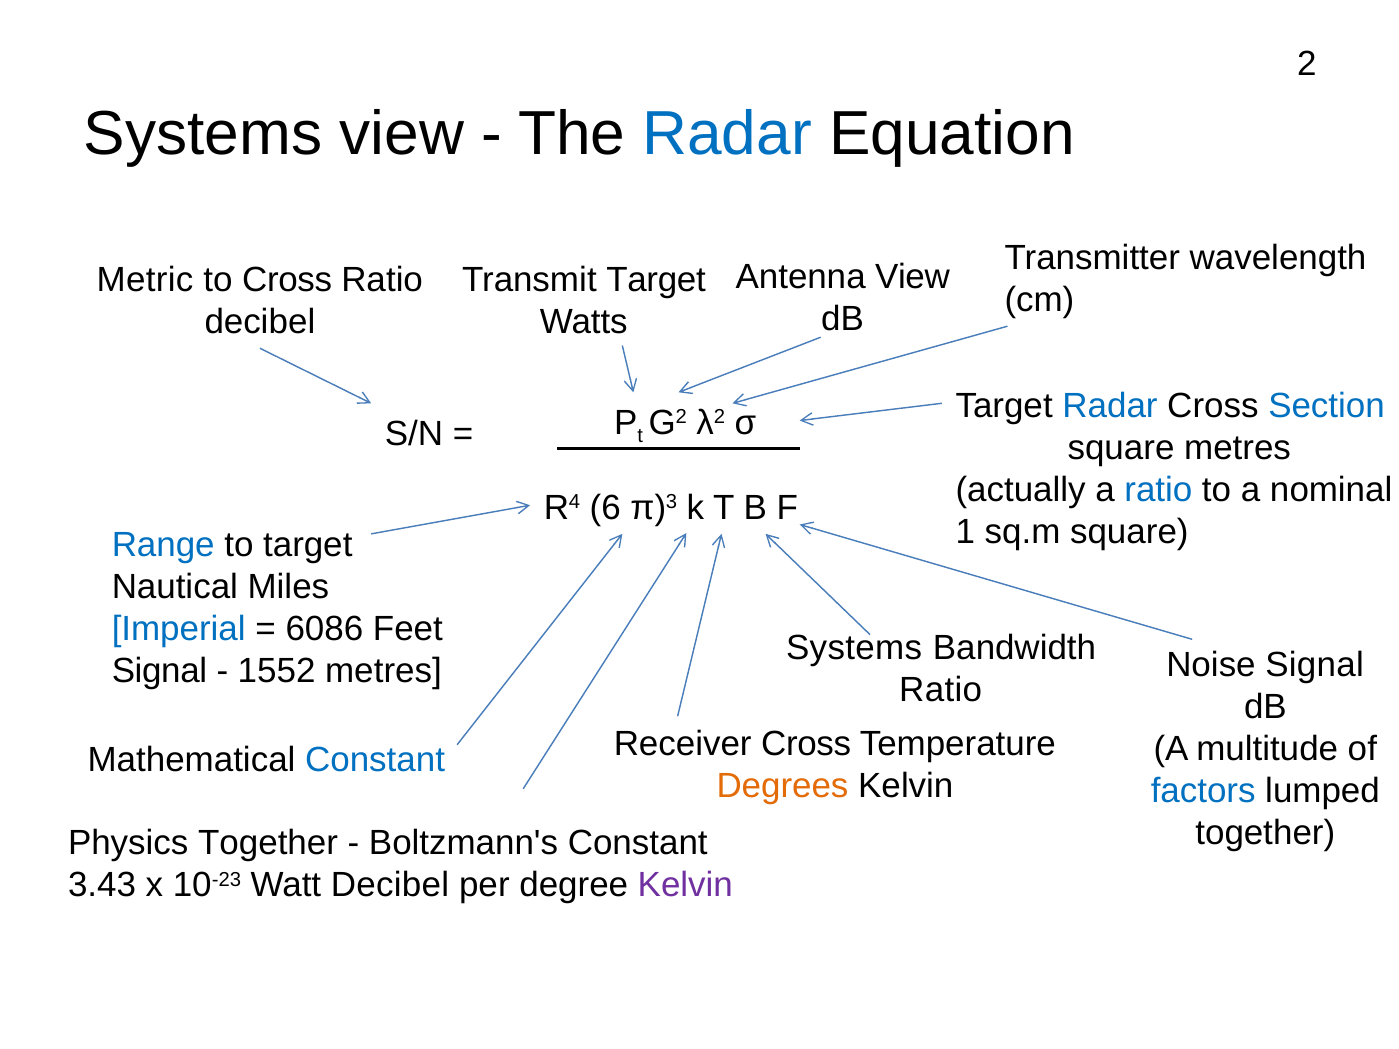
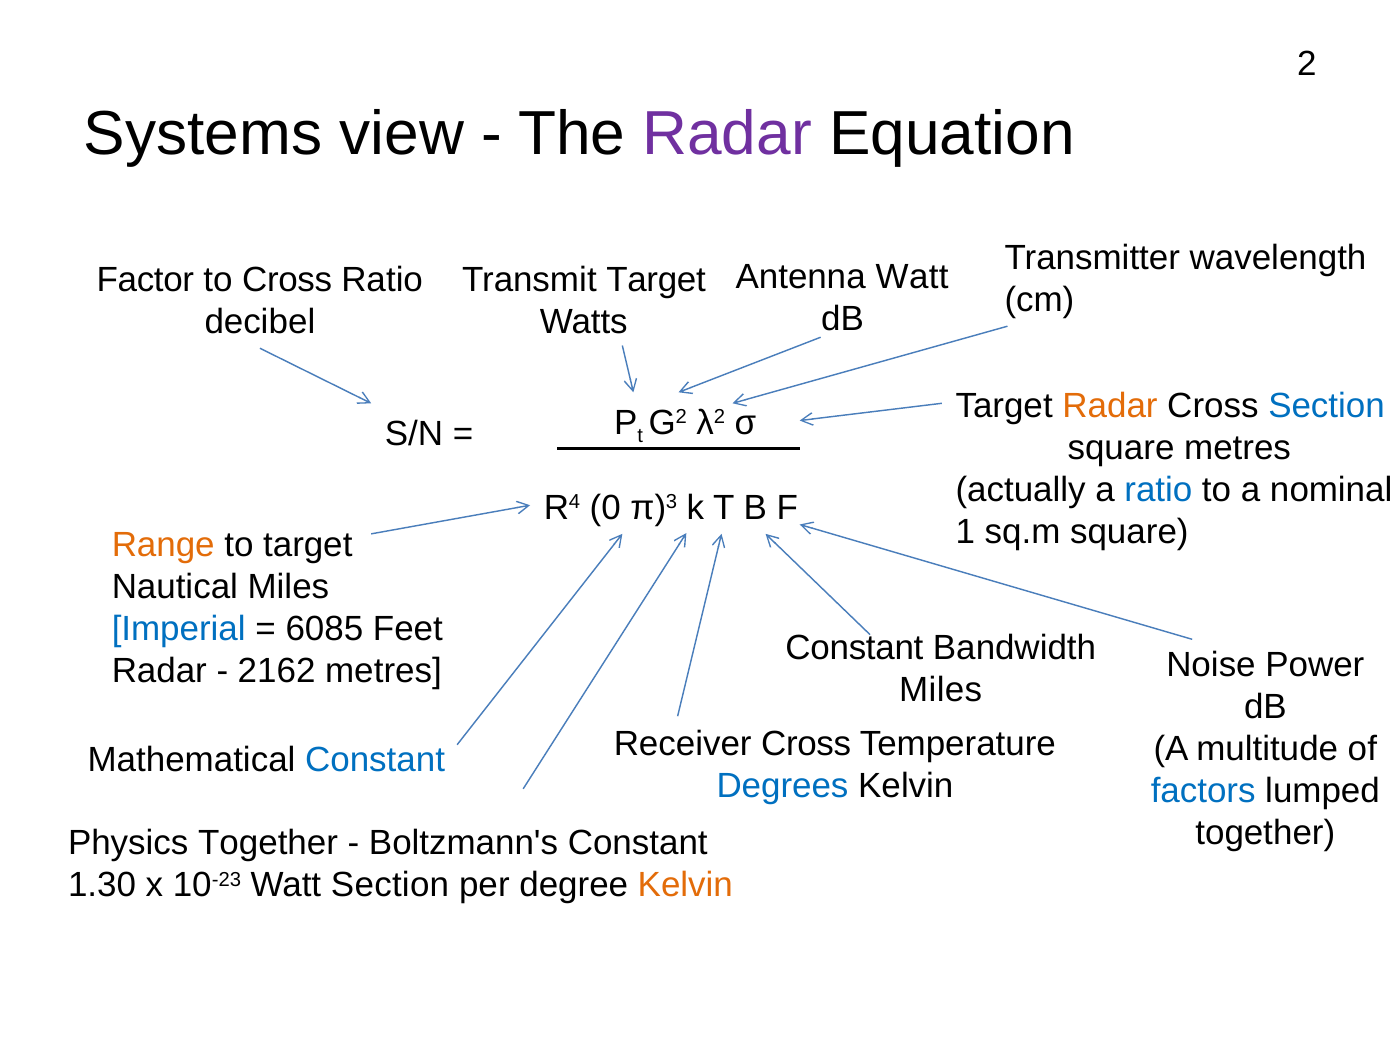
Radar at (727, 134) colour: blue -> purple
Antenna View: View -> Watt
Metric: Metric -> Factor
Radar at (1110, 406) colour: blue -> orange
6: 6 -> 0
Range colour: blue -> orange
6086: 6086 -> 6085
Systems at (854, 648): Systems -> Constant
Noise Signal: Signal -> Power
Signal at (159, 671): Signal -> Radar
1552: 1552 -> 2162
Ratio at (941, 690): Ratio -> Miles
Degrees colour: orange -> blue
3.43: 3.43 -> 1.30
Watt Decibel: Decibel -> Section
Kelvin at (685, 885) colour: purple -> orange
